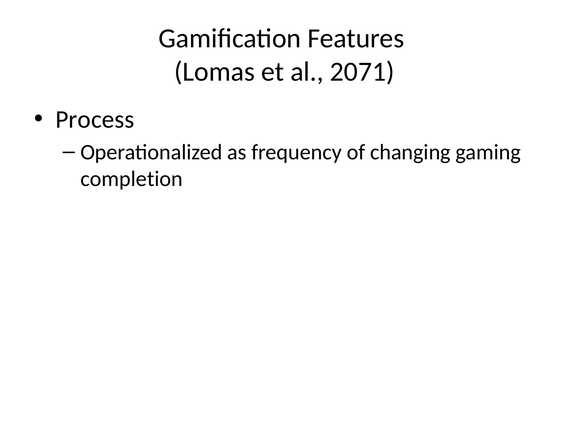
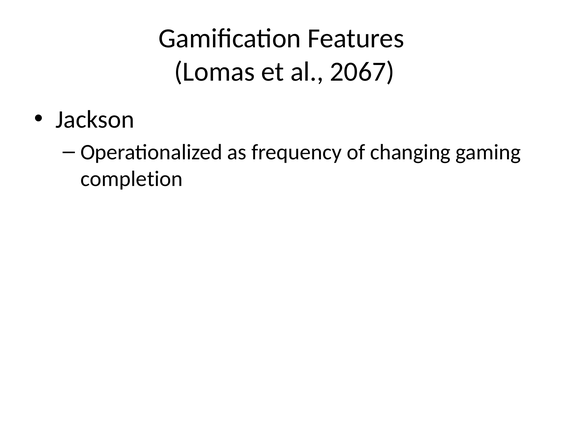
2071: 2071 -> 2067
Process: Process -> Jackson
